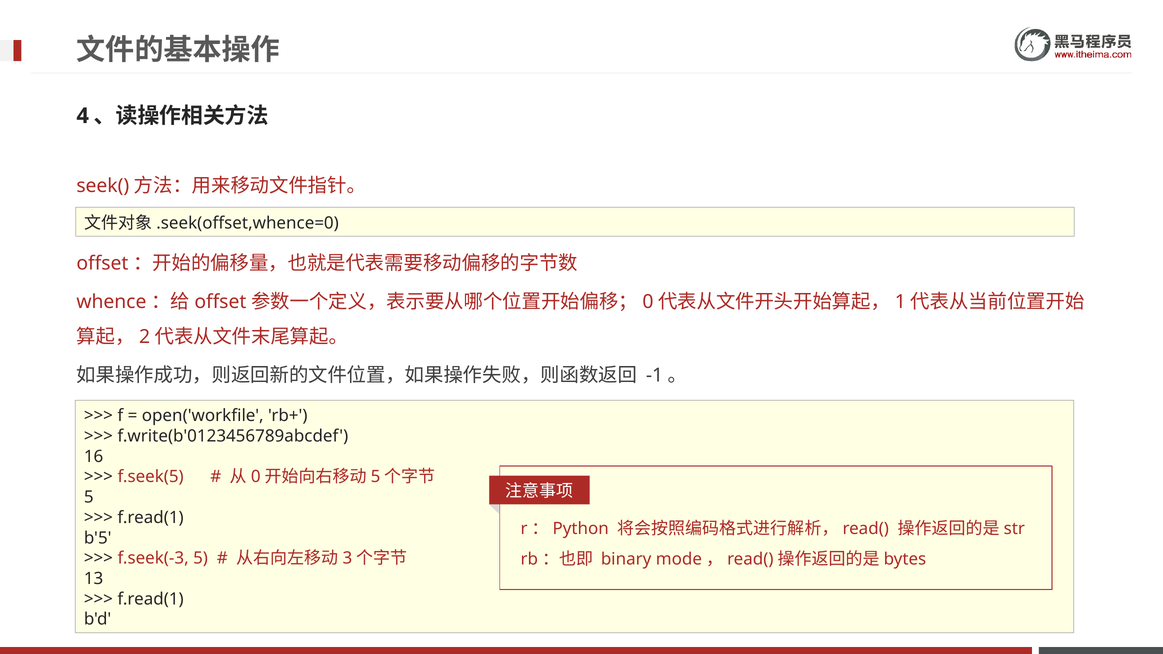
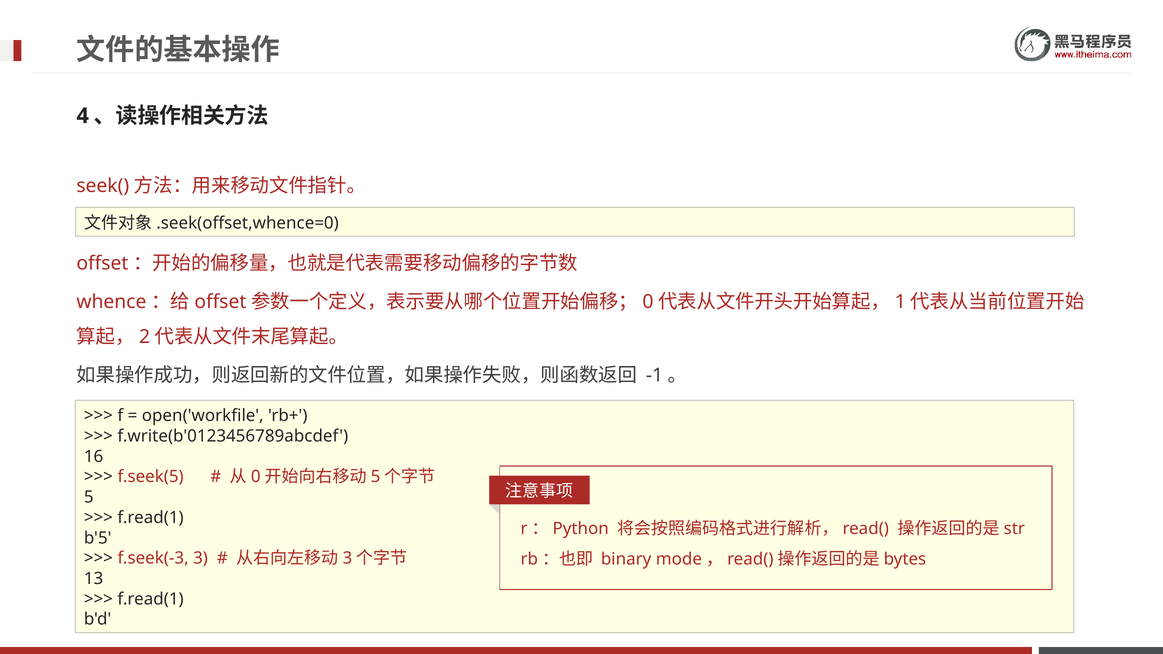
f.seek(-3 5: 5 -> 3
